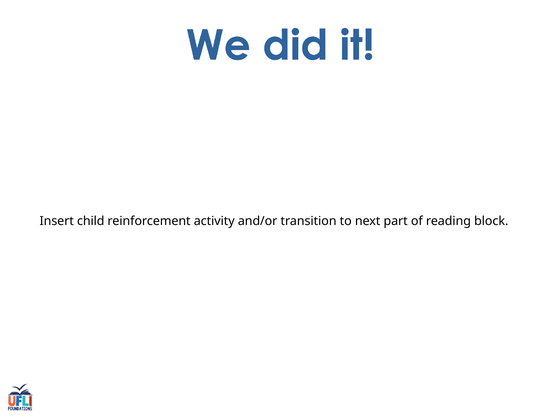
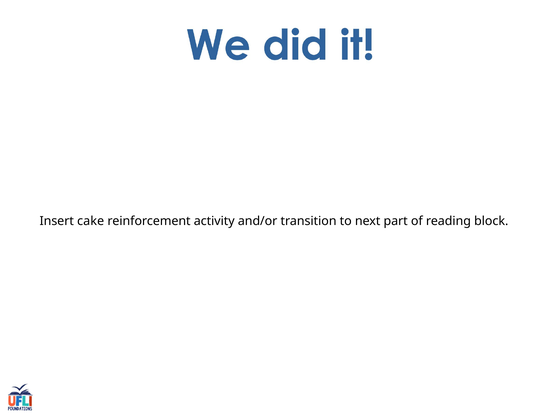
child: child -> cake
